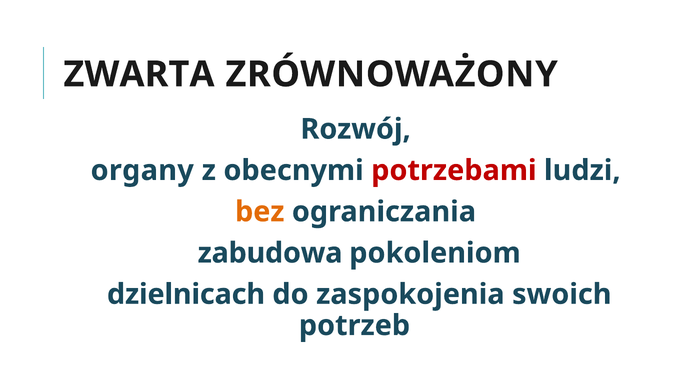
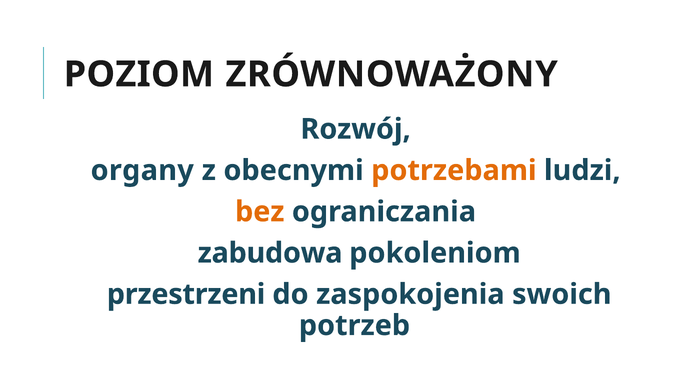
ZWARTA: ZWARTA -> POZIOM
potrzebami colour: red -> orange
dzielnicach: dzielnicach -> przestrzeni
